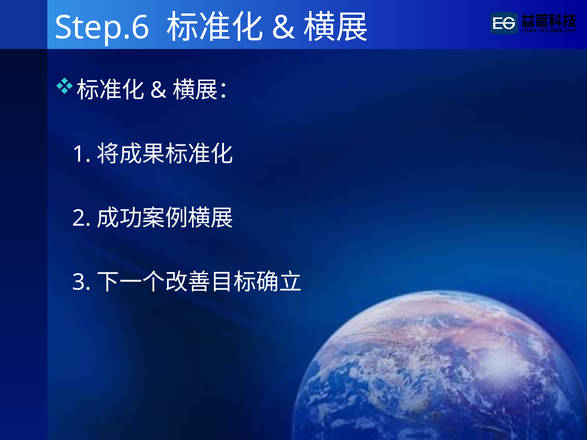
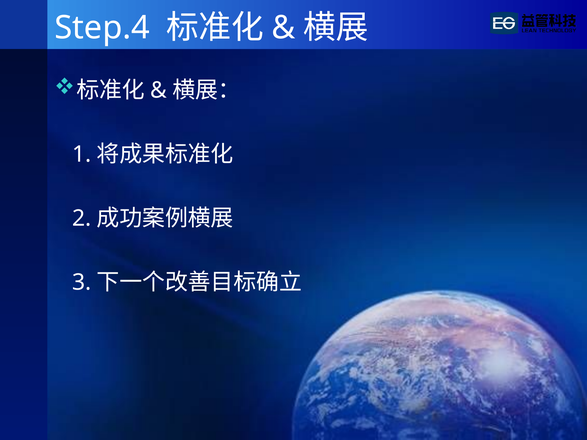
Step.6: Step.6 -> Step.4
